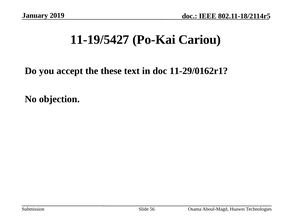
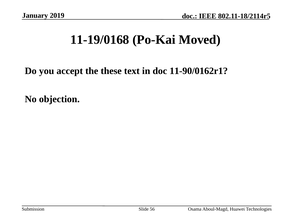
11-19/5427: 11-19/5427 -> 11-19/0168
Cariou: Cariou -> Moved
11-29/0162r1: 11-29/0162r1 -> 11-90/0162r1
